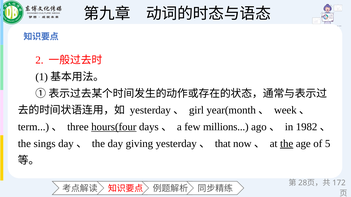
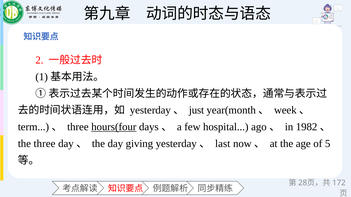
girl: girl -> just
millions: millions -> hospital
the sings: sings -> three
that: that -> last
the at (287, 144) underline: present -> none
